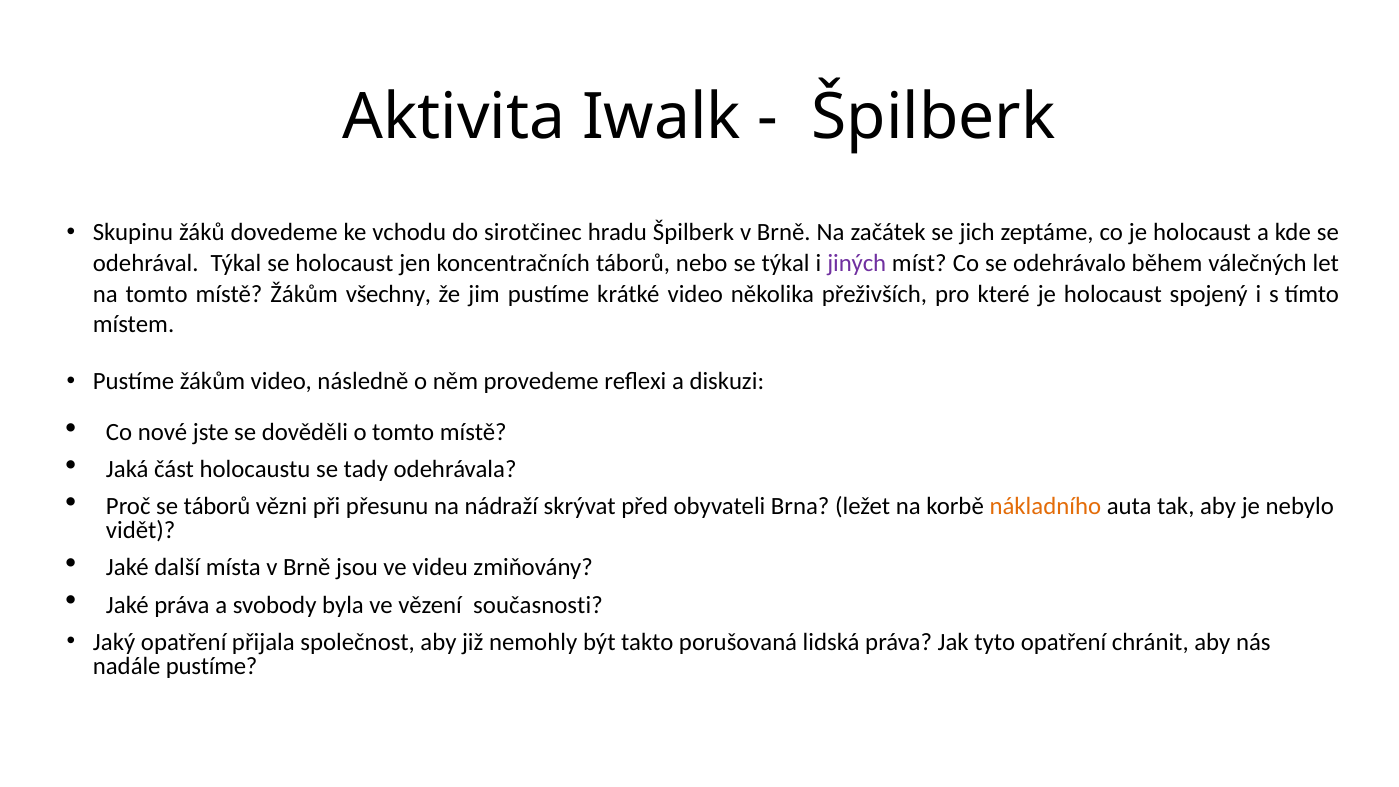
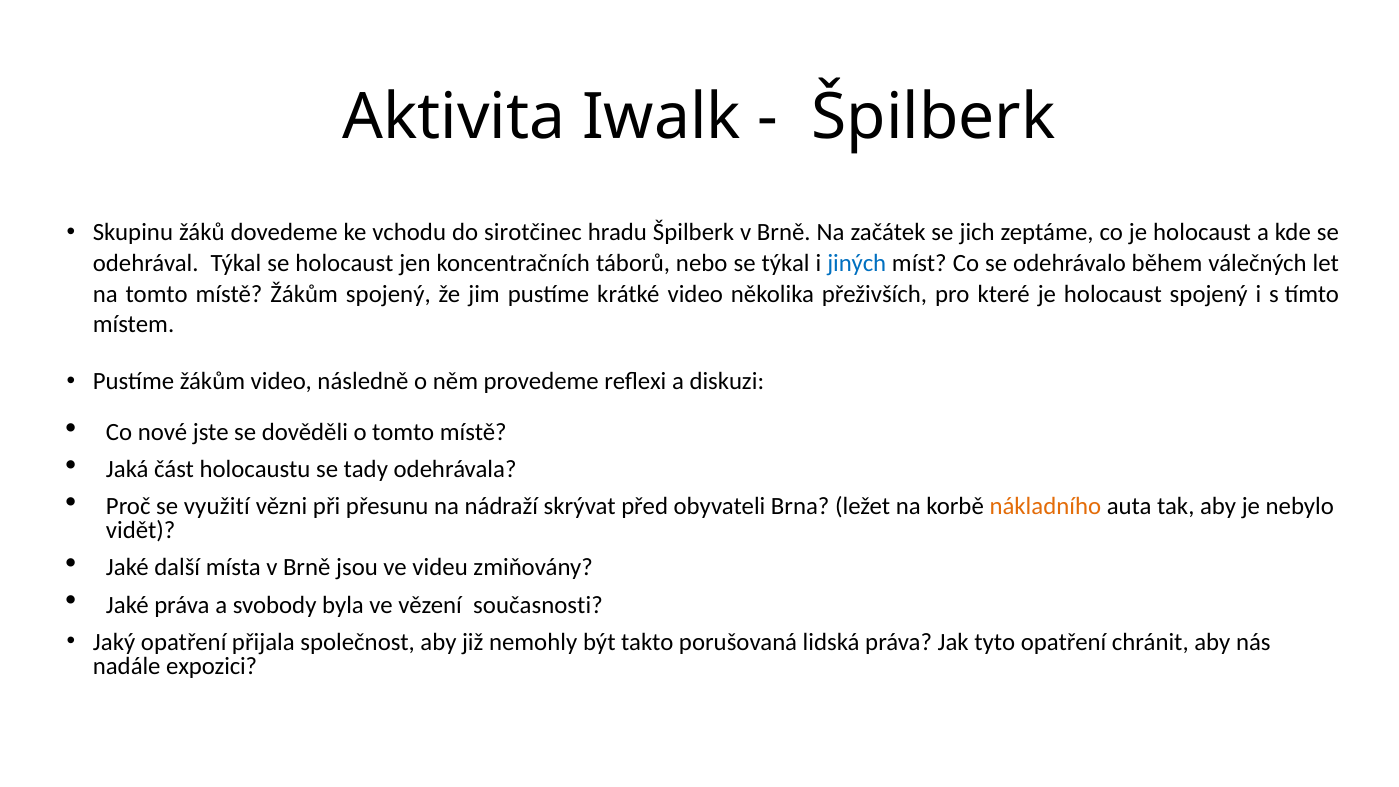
jiných colour: purple -> blue
Žákům všechny: všechny -> spojený
se táborů: táborů -> využití
nadále pustíme: pustíme -> expozici
